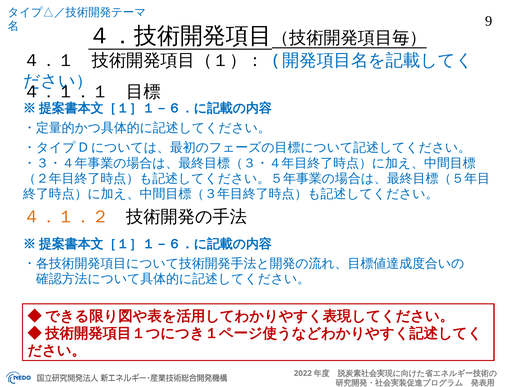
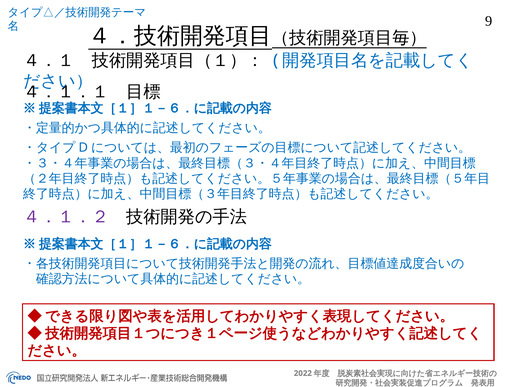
４．１．２ colour: orange -> purple
